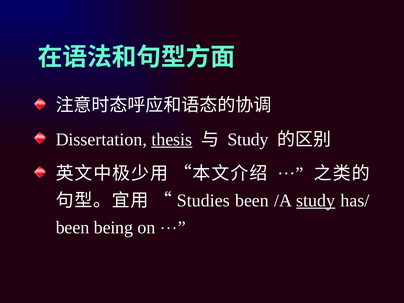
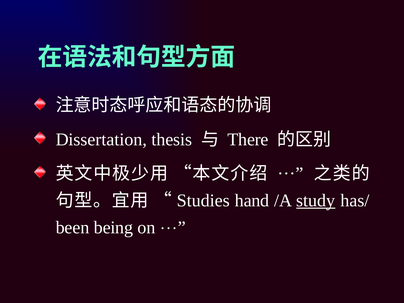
thesis underline: present -> none
Study at (248, 139): Study -> There
Studies been: been -> hand
